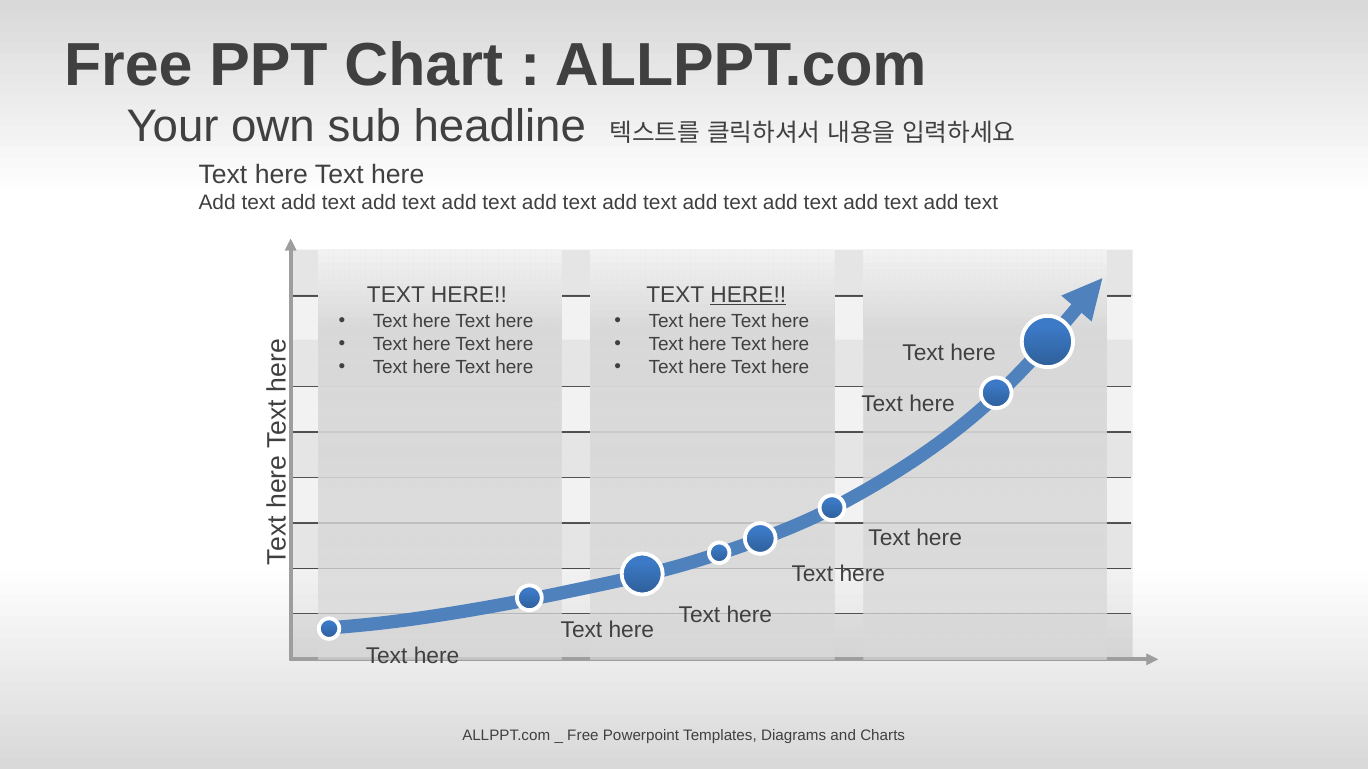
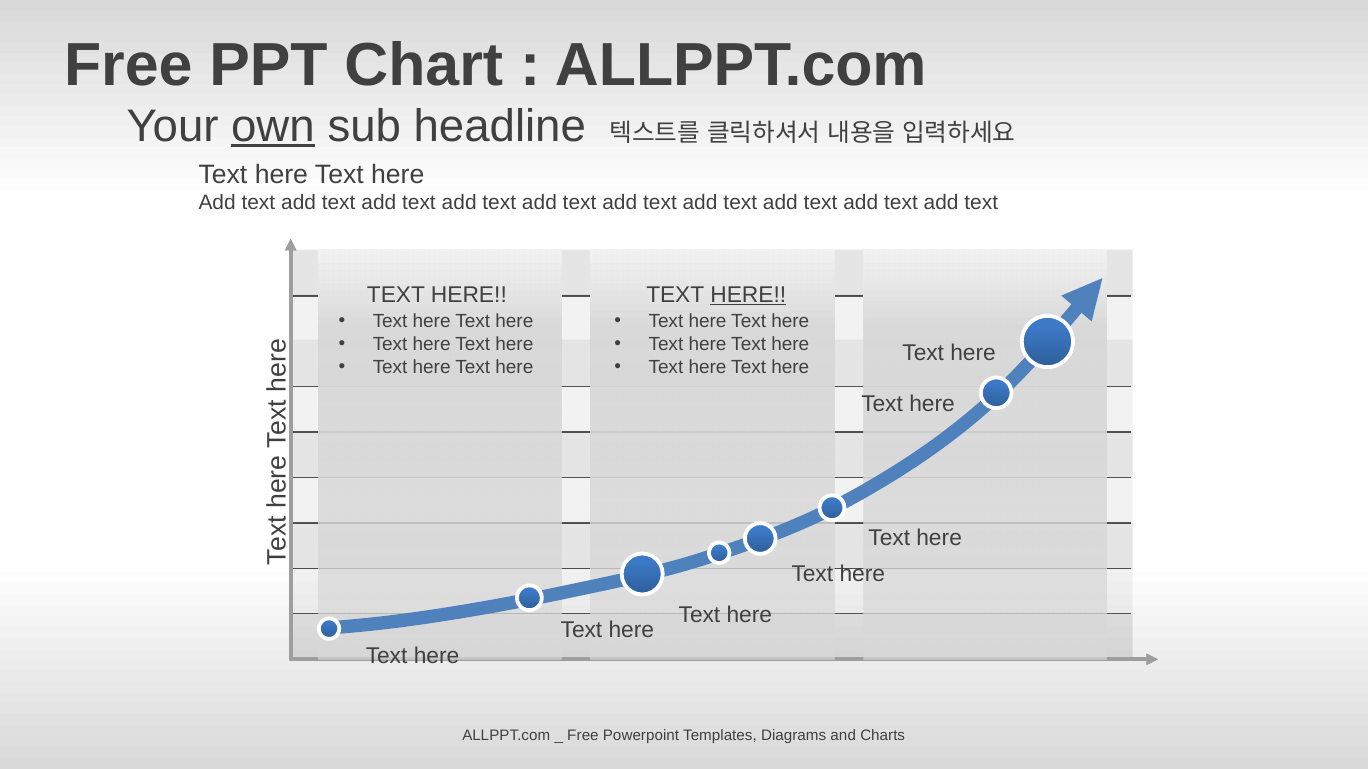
own underline: none -> present
